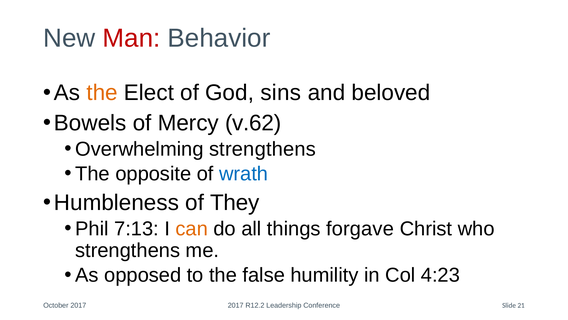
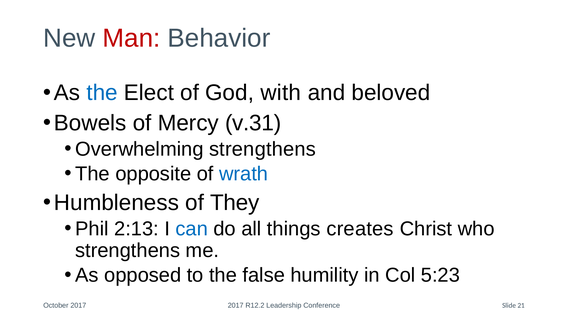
the at (102, 93) colour: orange -> blue
sins: sins -> with
v.62: v.62 -> v.31
7:13: 7:13 -> 2:13
can colour: orange -> blue
forgave: forgave -> creates
4:23: 4:23 -> 5:23
